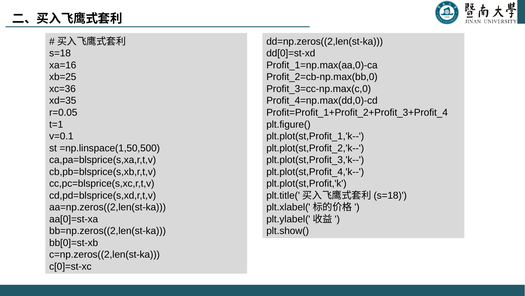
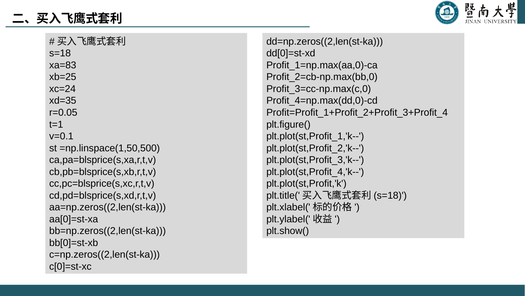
xa=16: xa=16 -> xa=83
xc=36: xc=36 -> xc=24
